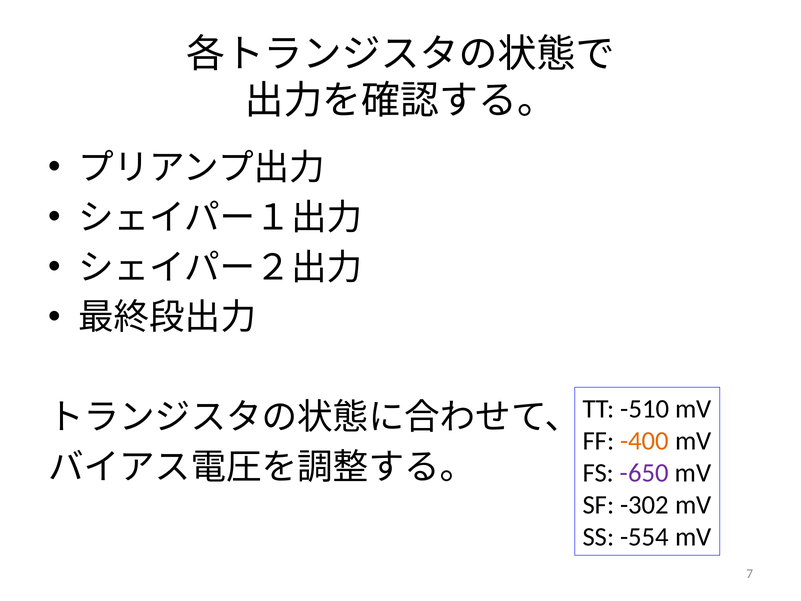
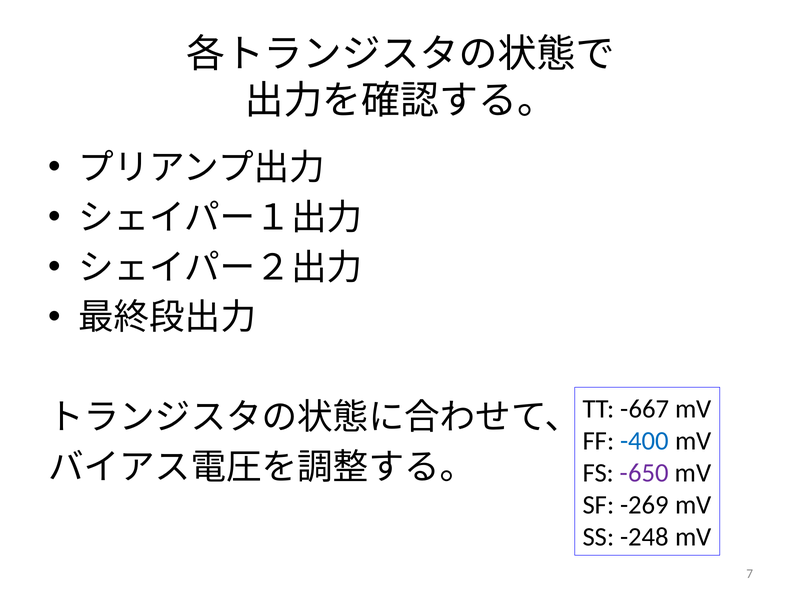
-510: -510 -> -667
-400 colour: orange -> blue
-302: -302 -> -269
-554: -554 -> -248
